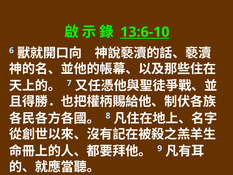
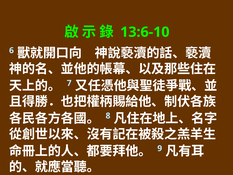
13:6-10 underline: present -> none
